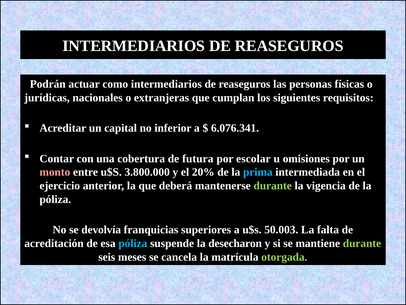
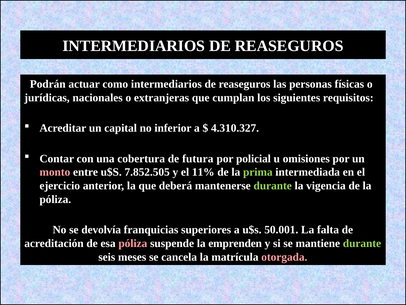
6.076.341: 6.076.341 -> 4.310.327
escolar: escolar -> policial
3.800.000: 3.800.000 -> 7.852.505
20%: 20% -> 11%
prima colour: light blue -> light green
50.003: 50.003 -> 50.001
póliza at (133, 243) colour: light blue -> pink
desecharon: desecharon -> emprenden
otorgada colour: light green -> pink
